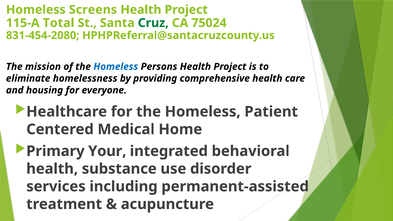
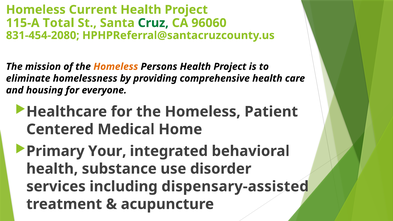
Screens: Screens -> Current
75024: 75024 -> 96060
Homeless at (116, 67) colour: blue -> orange
permanent-assisted: permanent-assisted -> dispensary-assisted
